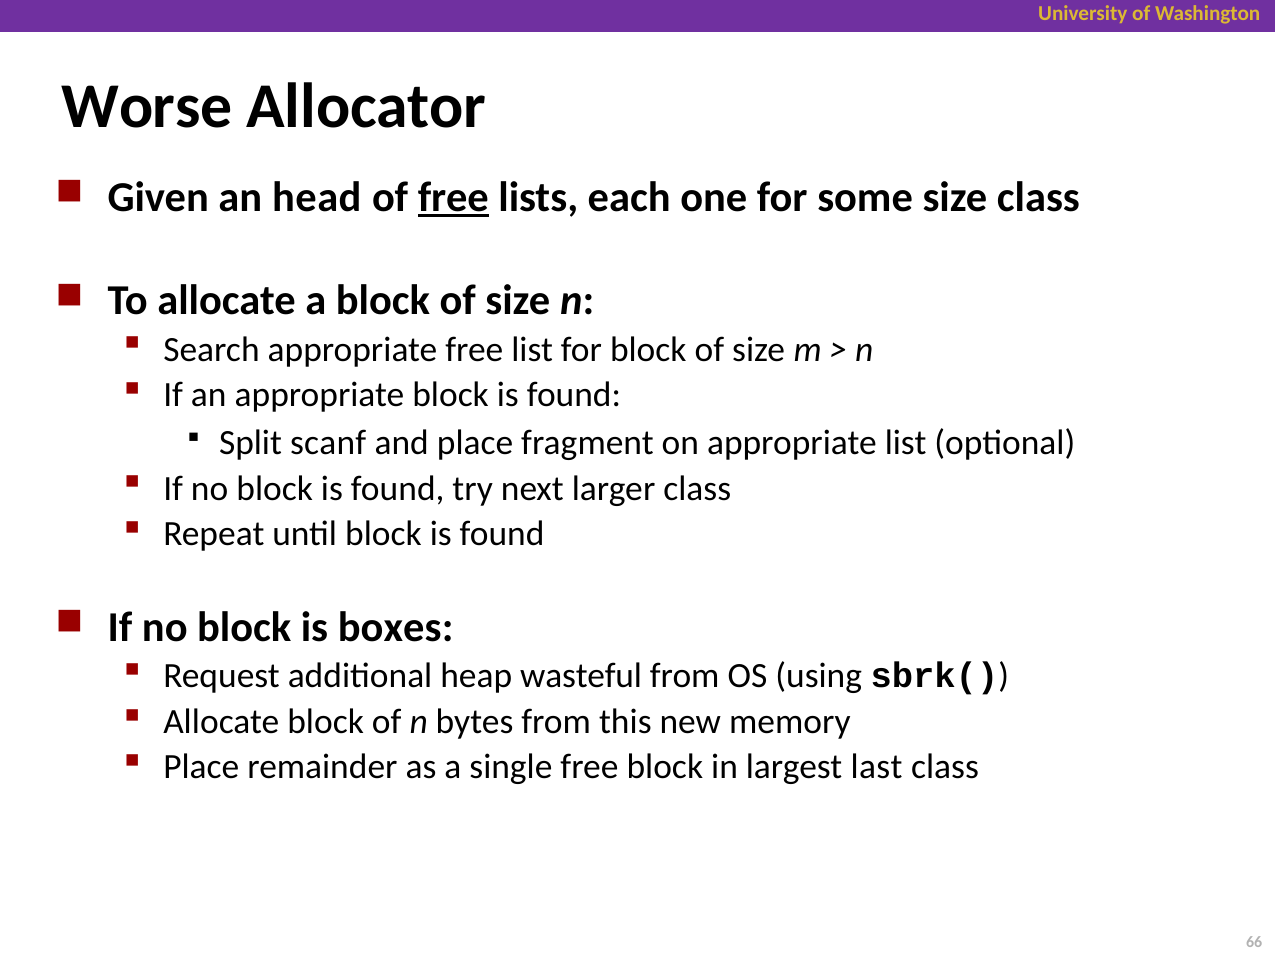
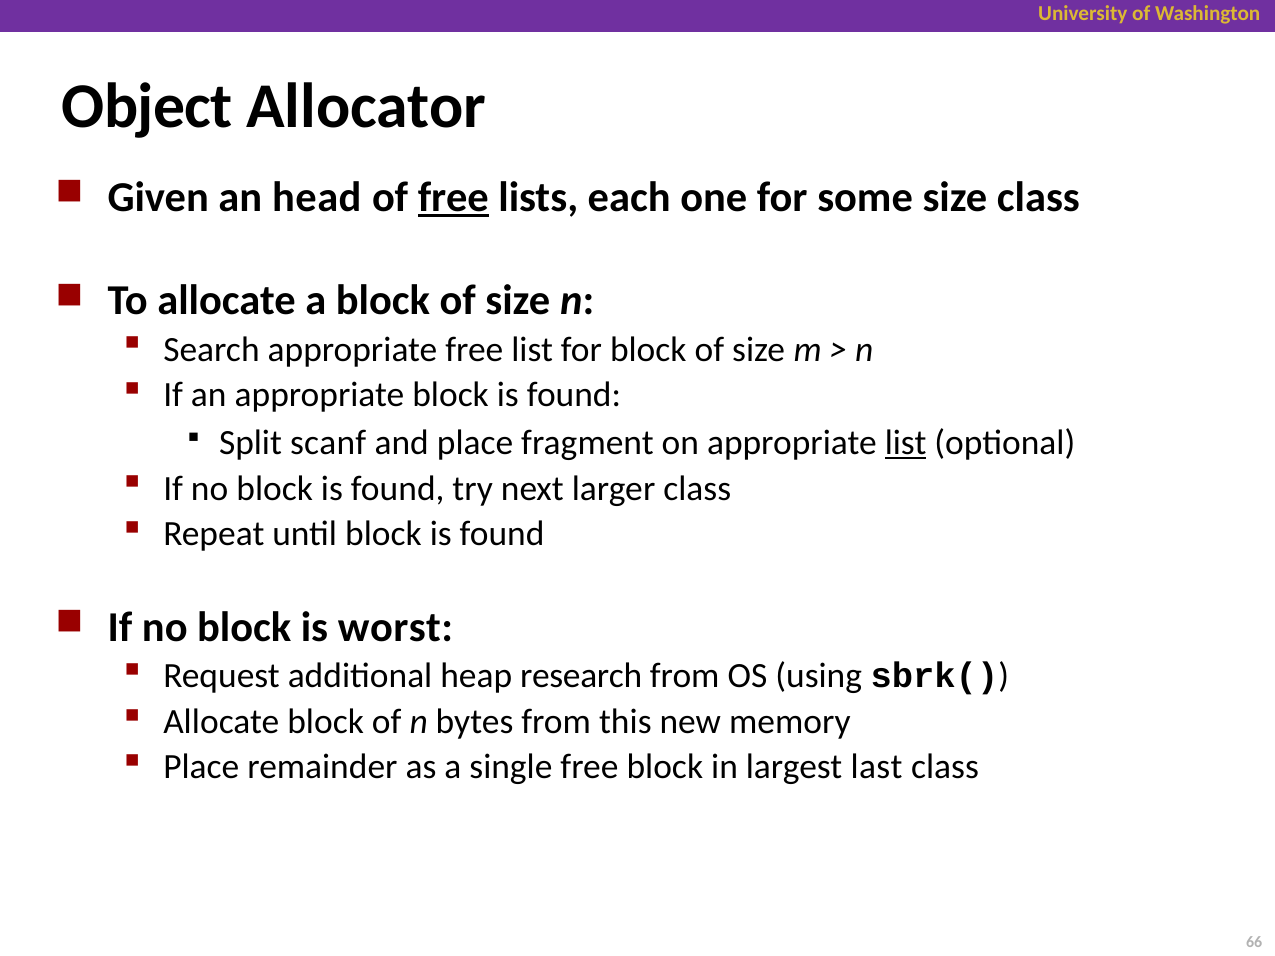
Worse: Worse -> Object
list at (906, 443) underline: none -> present
boxes: boxes -> worst
wasteful: wasteful -> research
